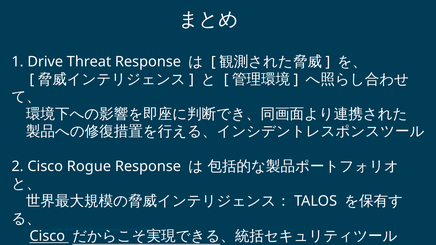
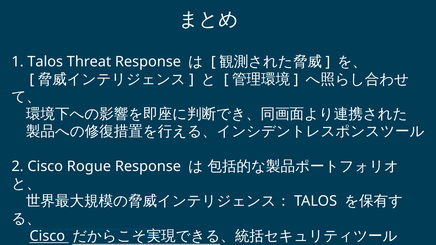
1 Drive: Drive -> Talos
